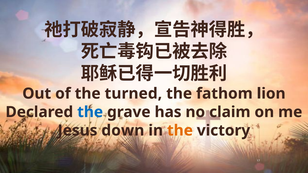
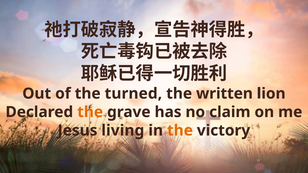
fathom: fathom -> written
the at (90, 112) colour: blue -> orange
down: down -> living
